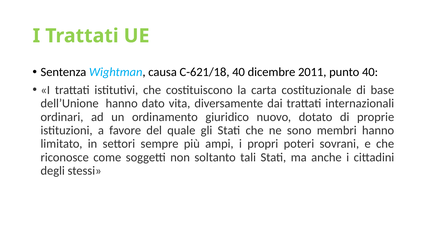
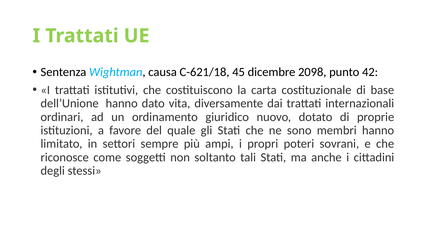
C-621/18 40: 40 -> 45
2011: 2011 -> 2098
punto 40: 40 -> 42
